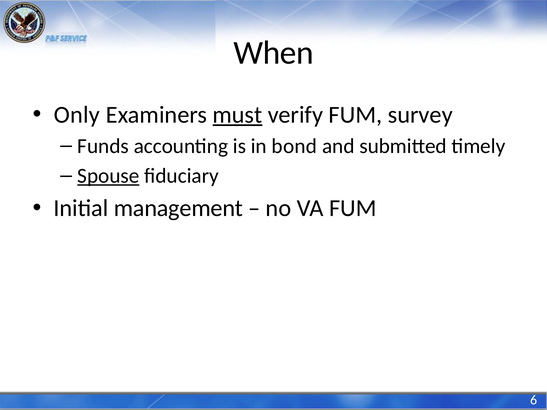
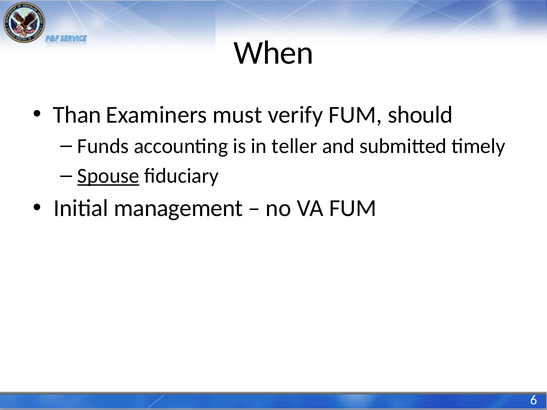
Only: Only -> Than
must underline: present -> none
survey: survey -> should
bond: bond -> teller
